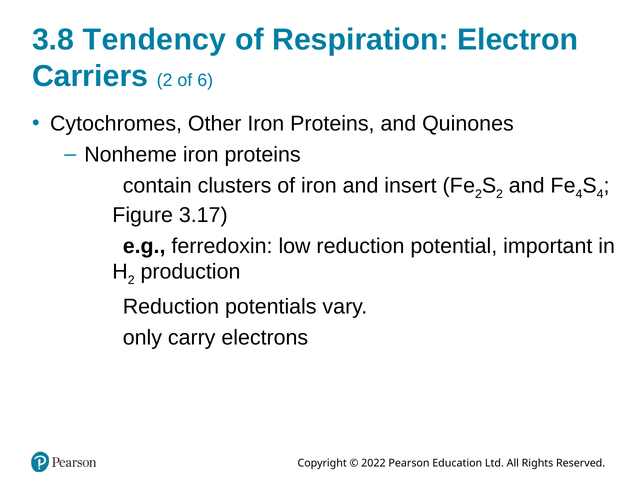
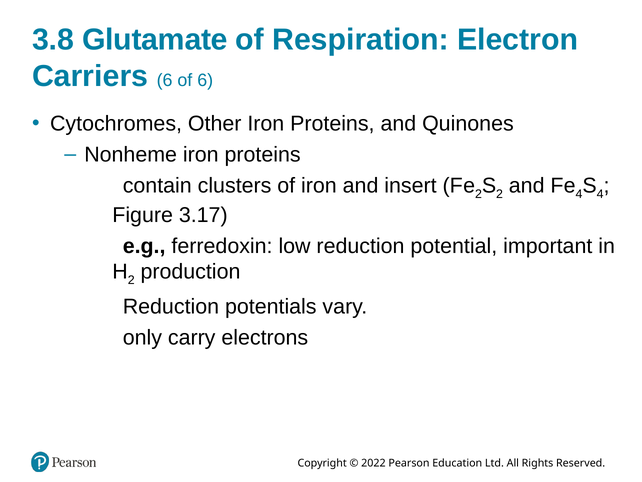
Tendency: Tendency -> Glutamate
Carriers 2: 2 -> 6
